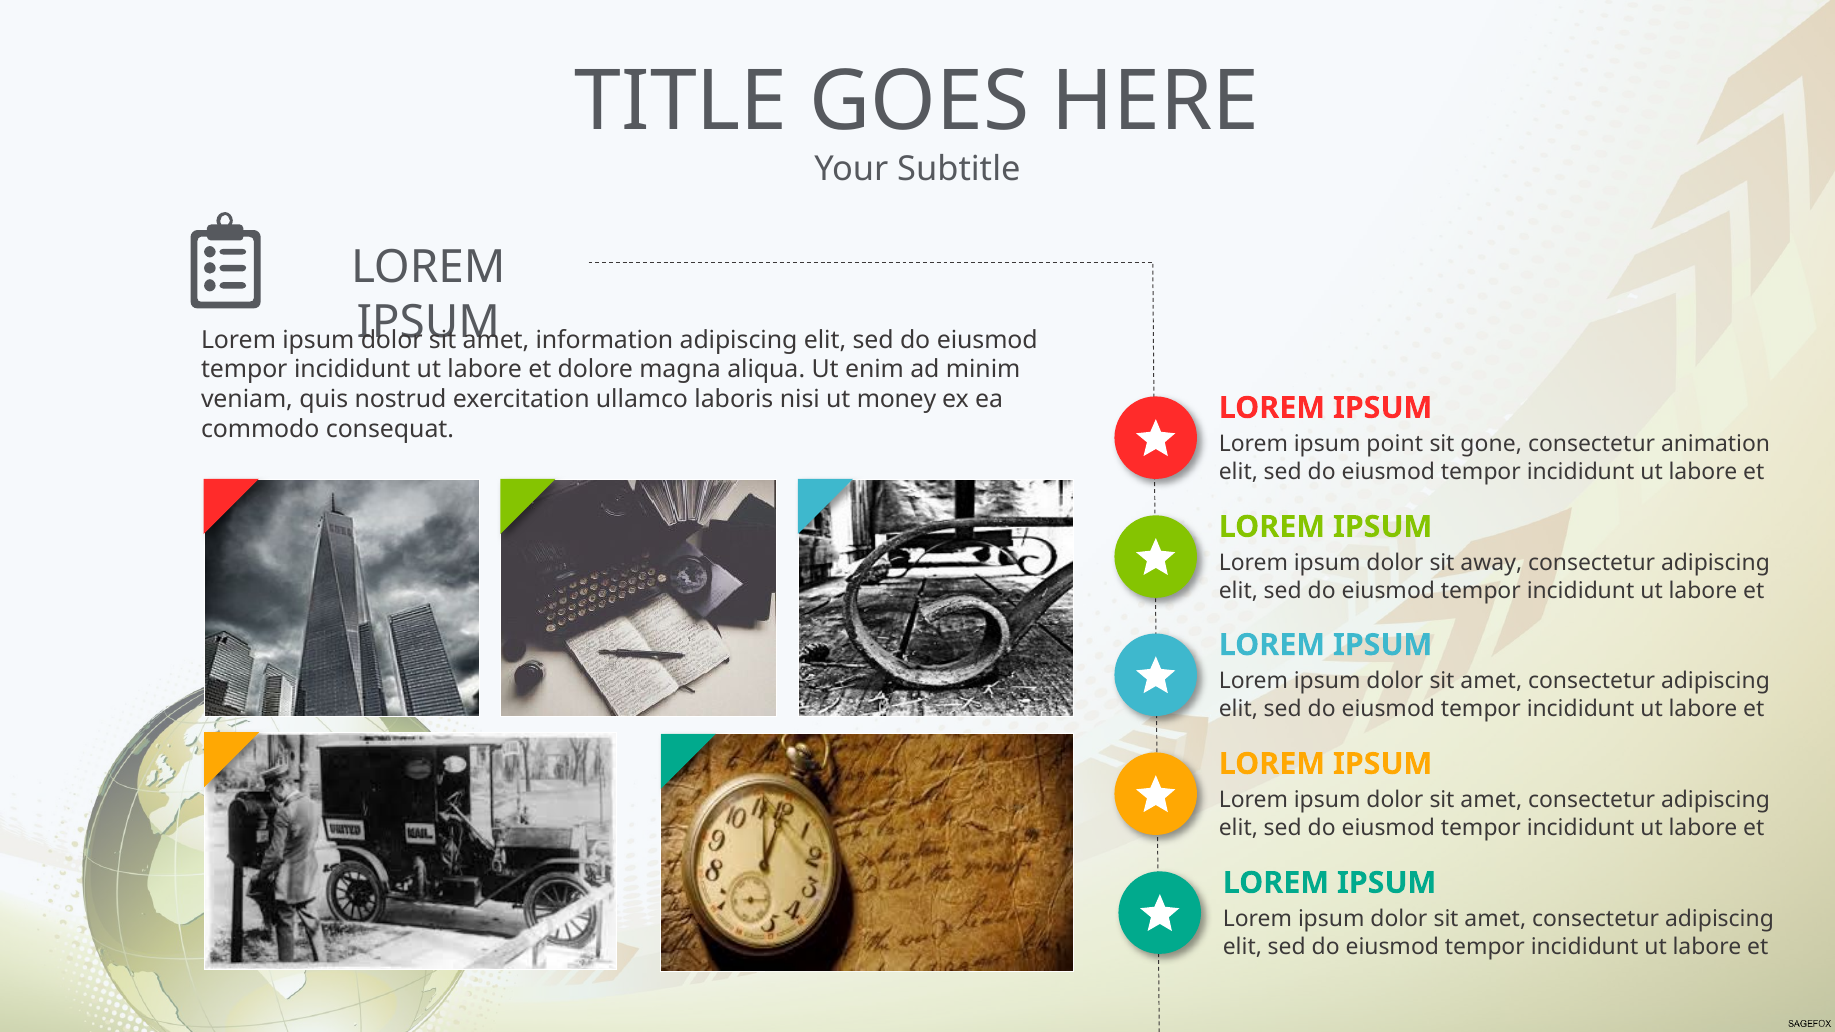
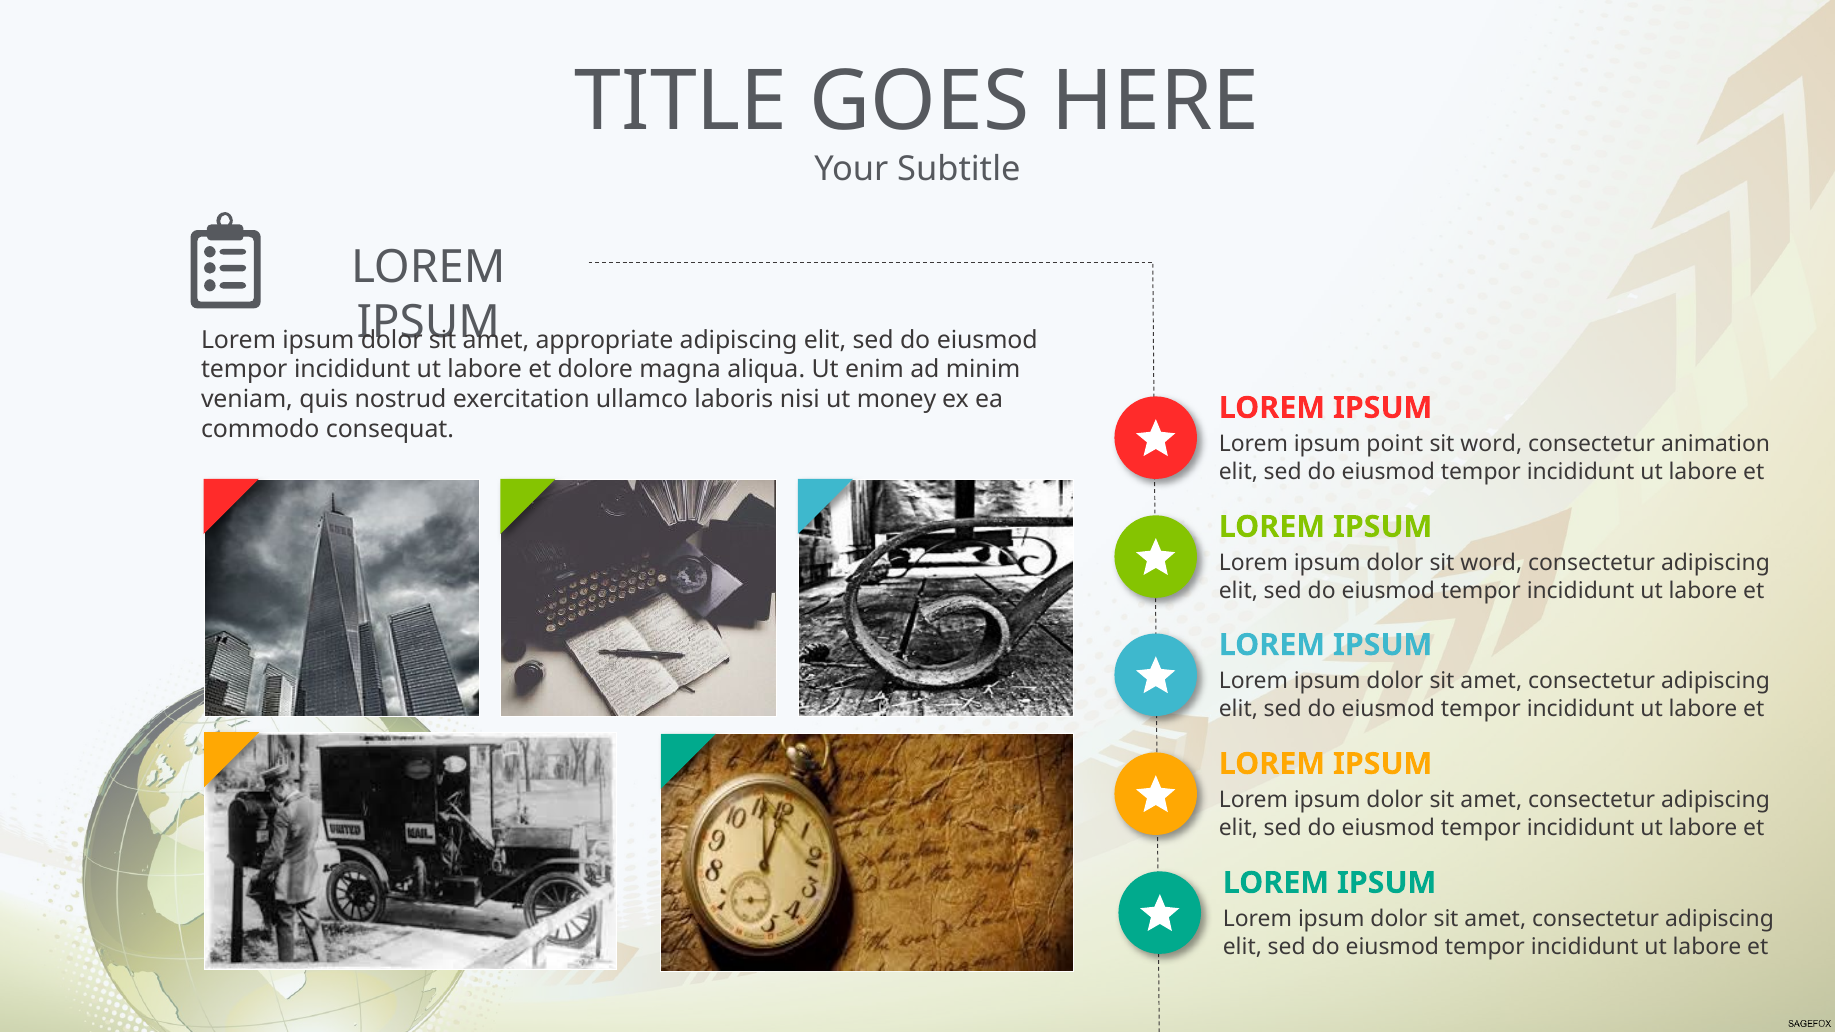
information: information -> appropriate
gone at (1491, 444): gone -> word
dolor sit away: away -> word
